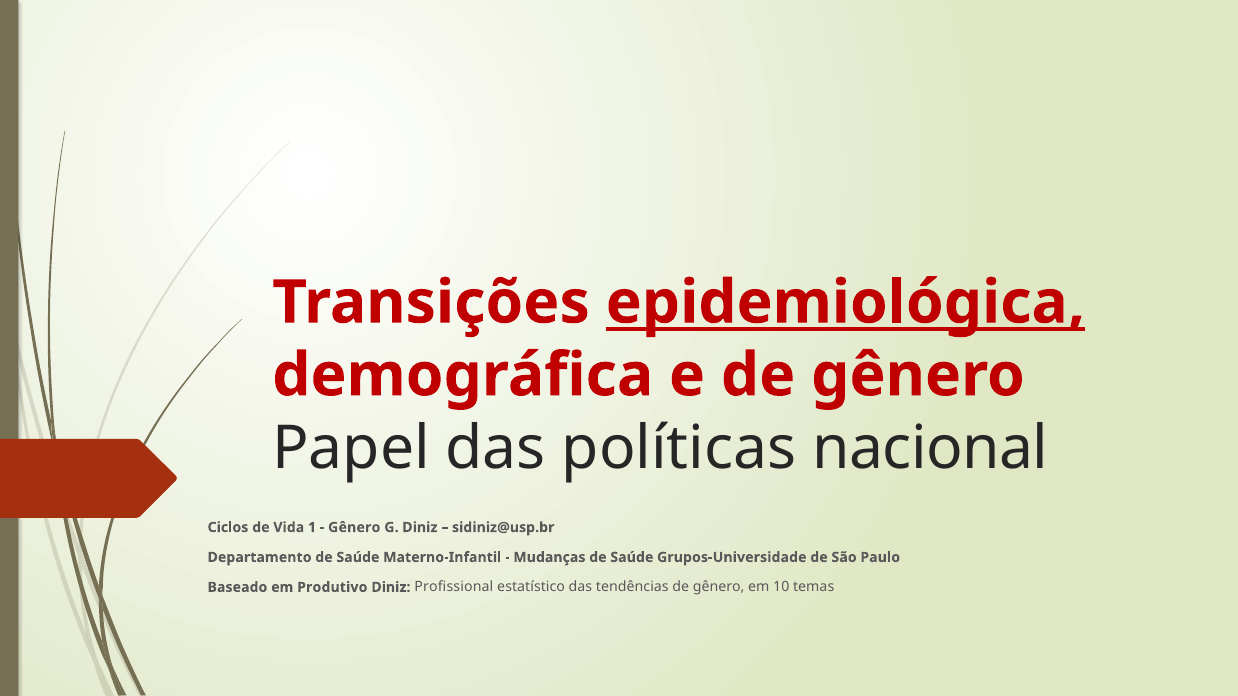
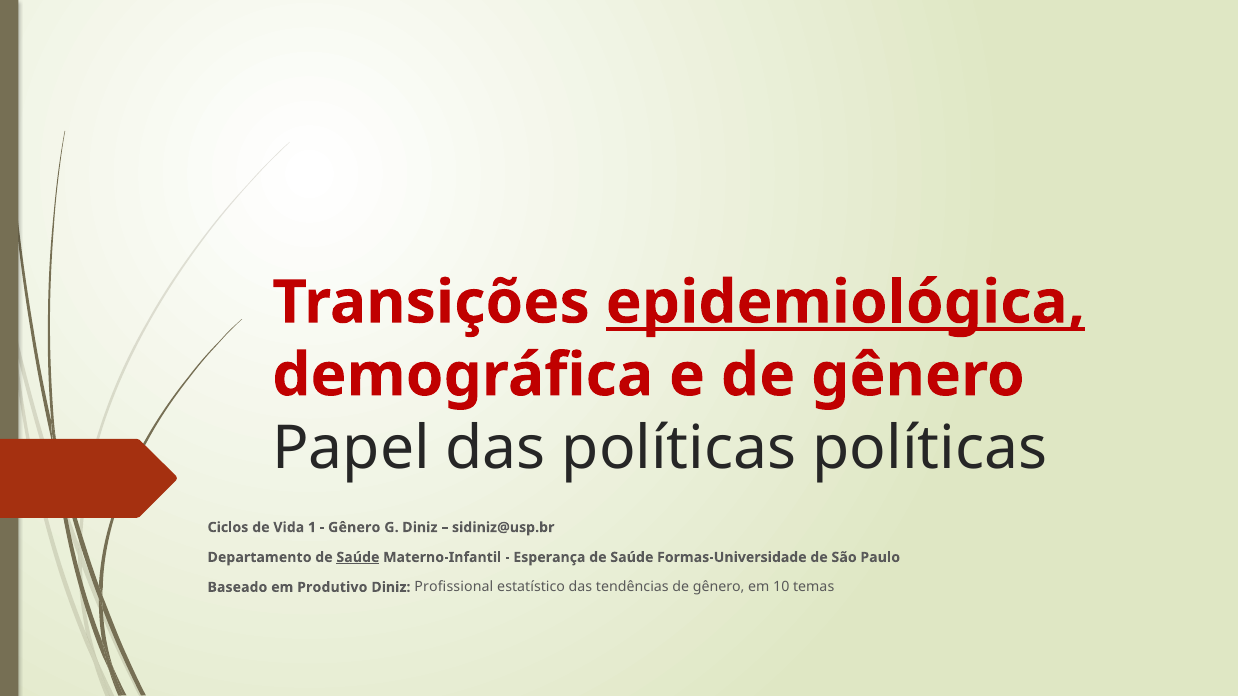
políticas nacional: nacional -> políticas
Saúde at (358, 558) underline: none -> present
Mudanças: Mudanças -> Esperança
Grupos-Universidade: Grupos-Universidade -> Formas-Universidade
